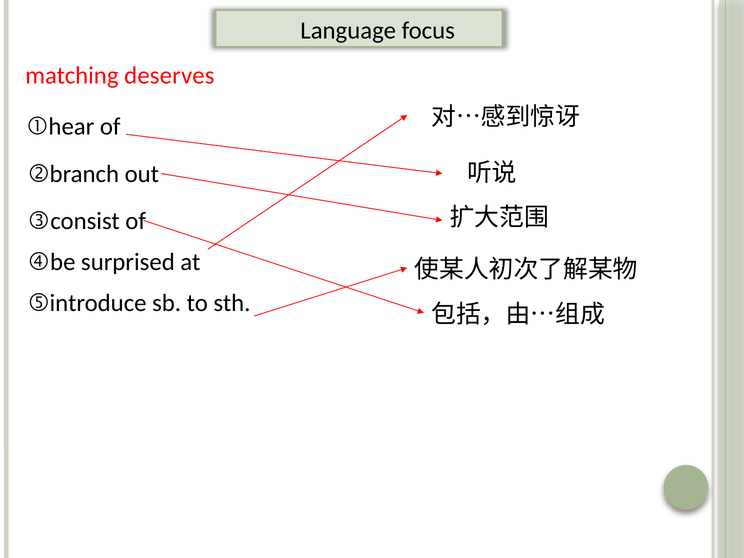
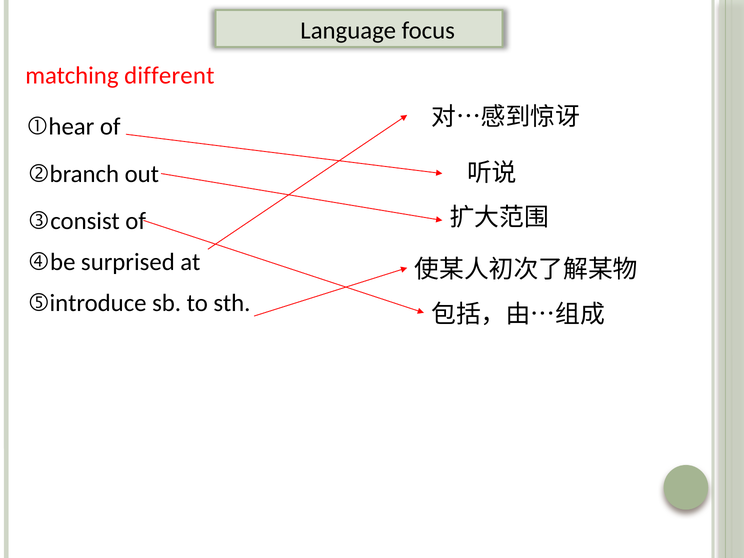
deserves: deserves -> different
